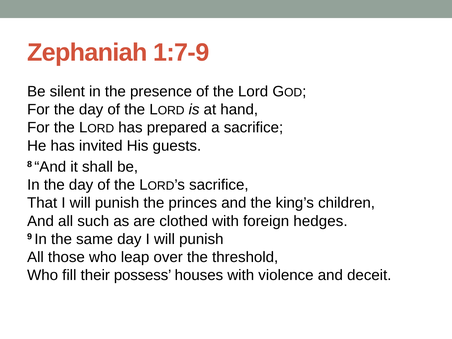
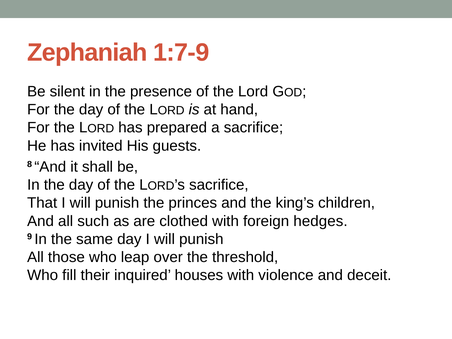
possess: possess -> inquired
